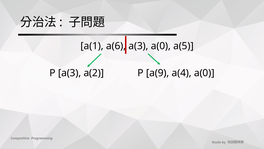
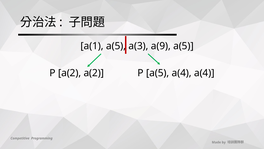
a(1 a(6: a(6 -> a(5
a(3 a(0: a(0 -> a(9
P a(3: a(3 -> a(2
P a(9: a(9 -> a(5
a(4 a(0: a(0 -> a(4
